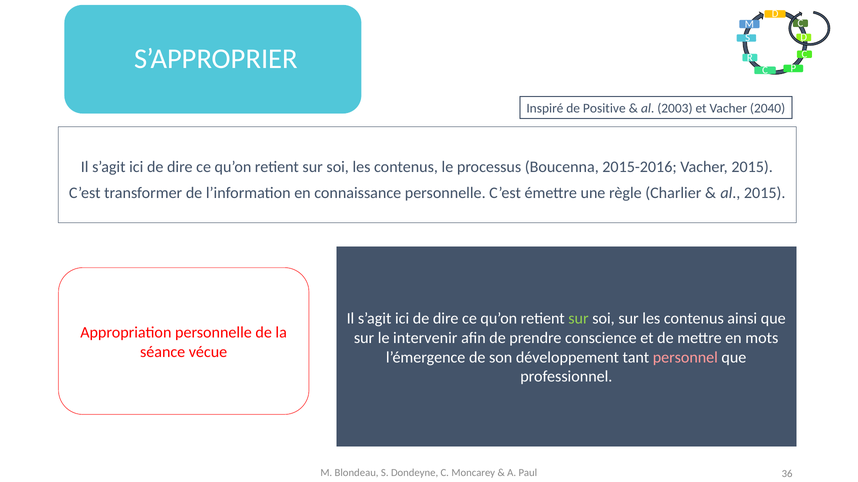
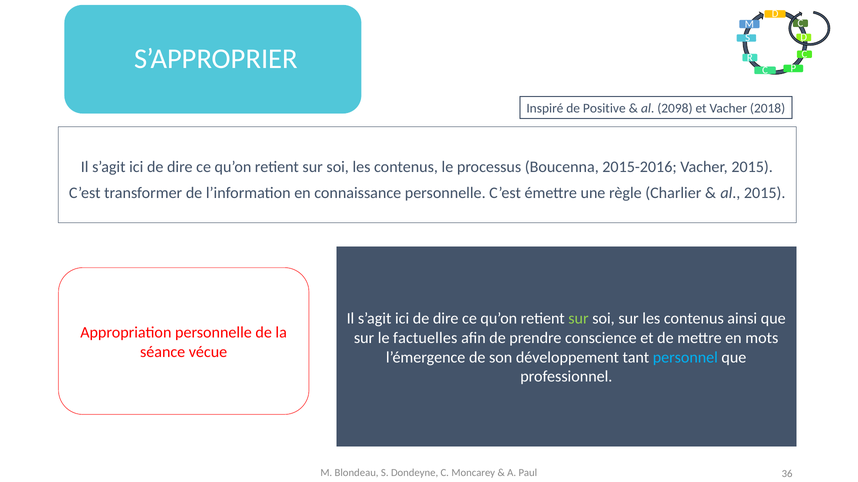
2003: 2003 -> 2098
2040: 2040 -> 2018
intervenir: intervenir -> factuelles
personnel colour: pink -> light blue
